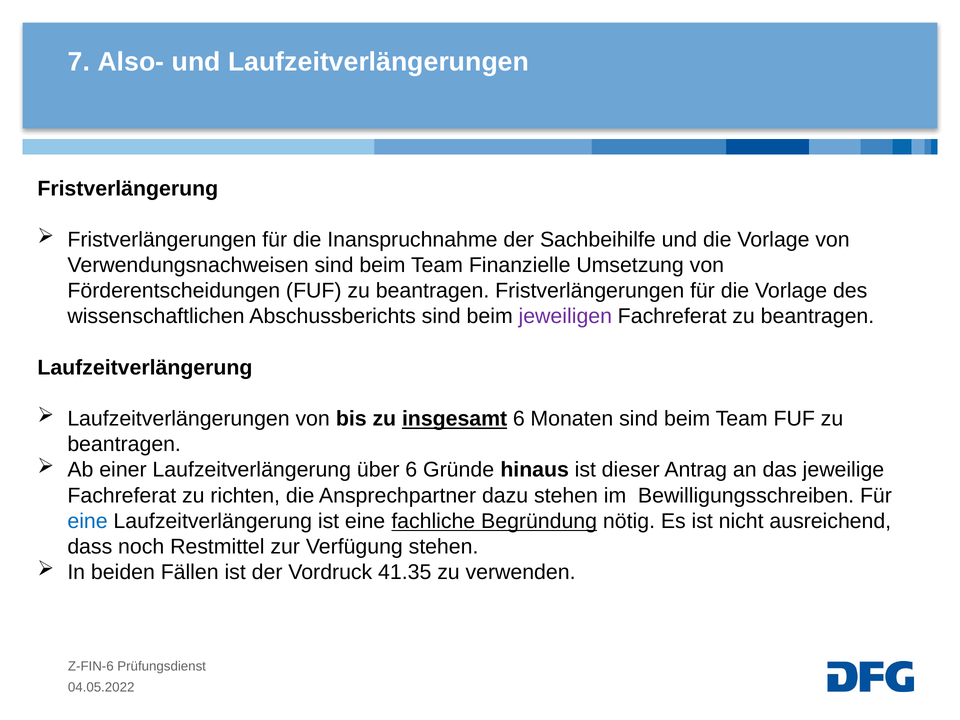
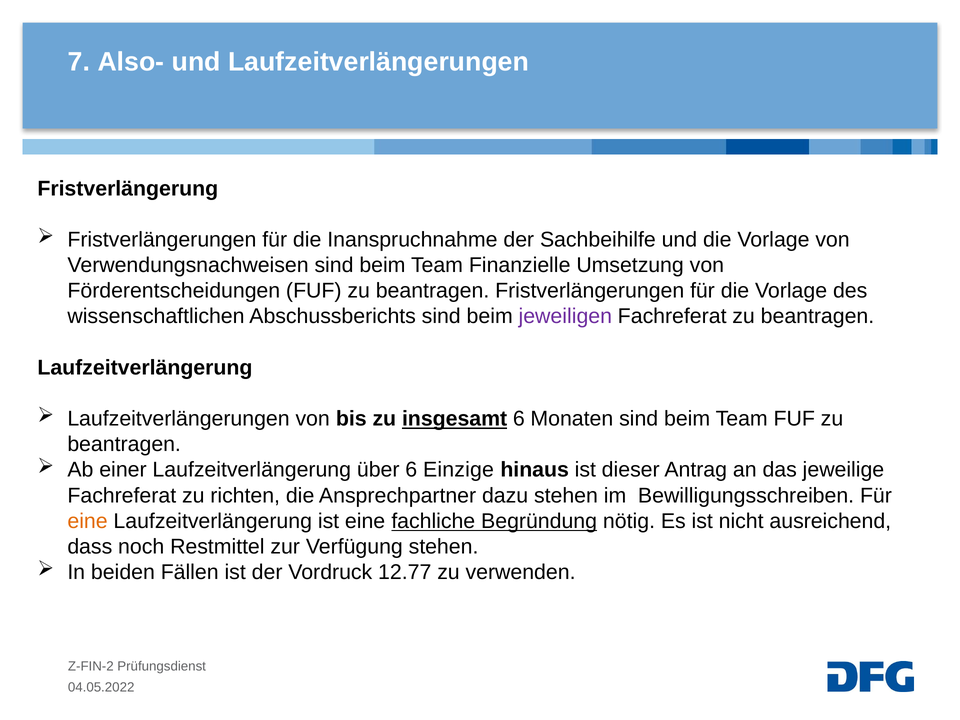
Gründe: Gründe -> Einzige
eine at (88, 521) colour: blue -> orange
41.35: 41.35 -> 12.77
Z-FIN-6: Z-FIN-6 -> Z-FIN-2
